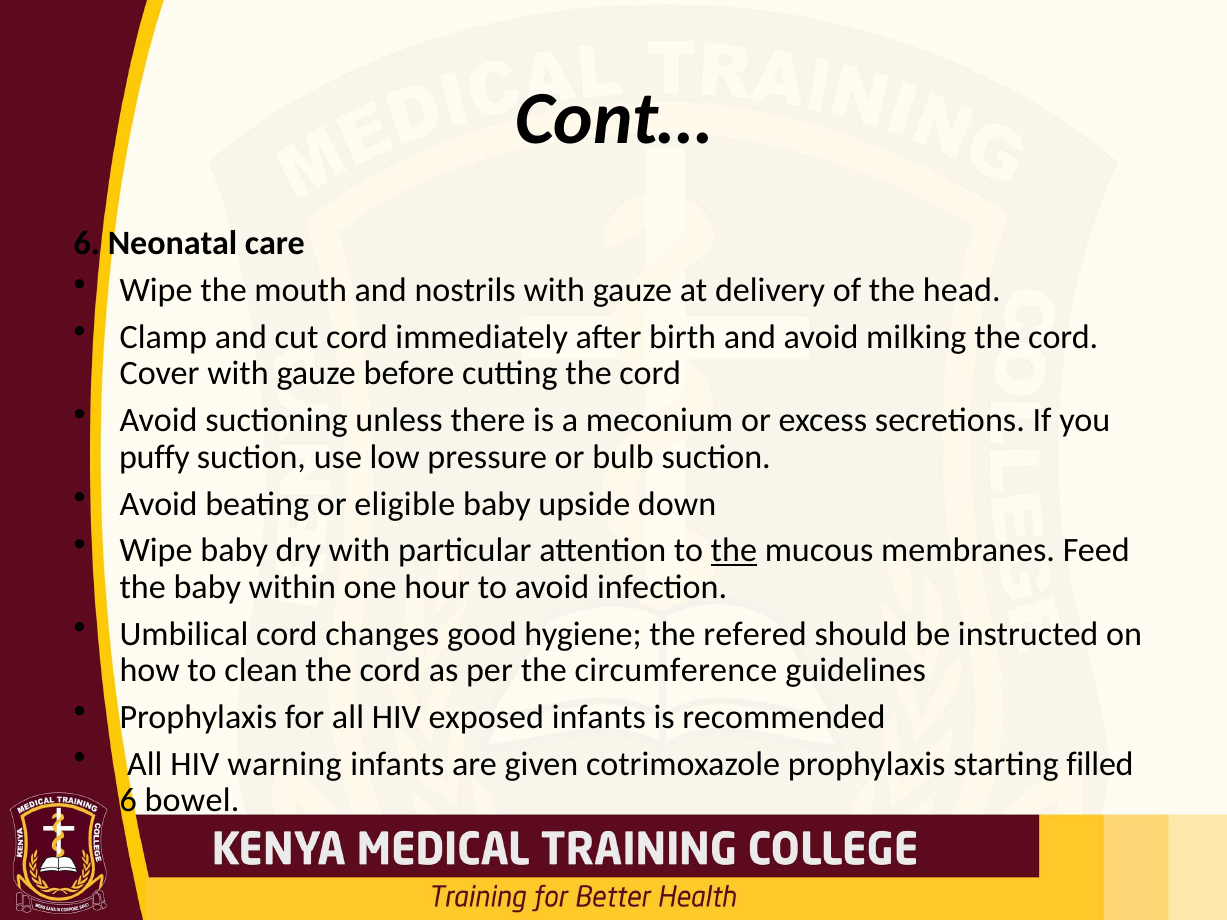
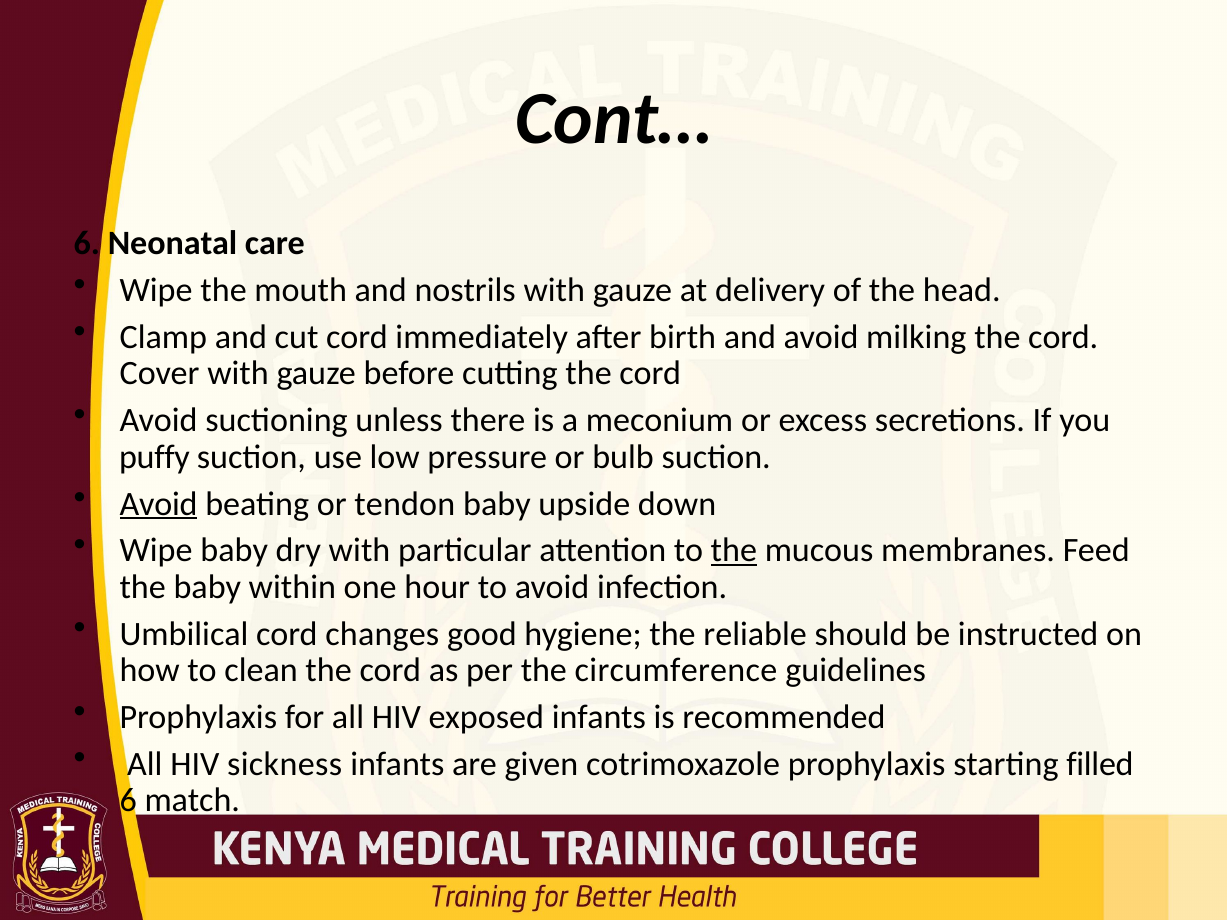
Avoid at (159, 504) underline: none -> present
eligible: eligible -> tendon
refered: refered -> reliable
warning: warning -> sickness
bowel: bowel -> match
